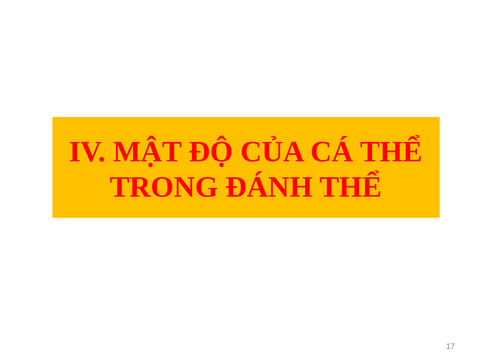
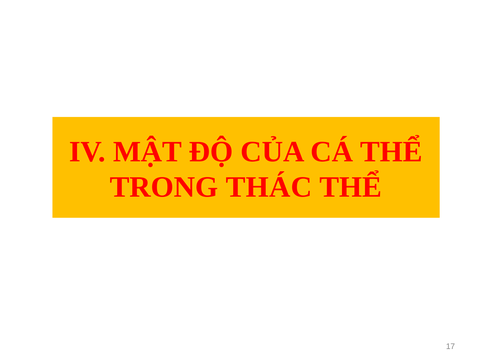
ĐÁNH: ĐÁNH -> THÁC
